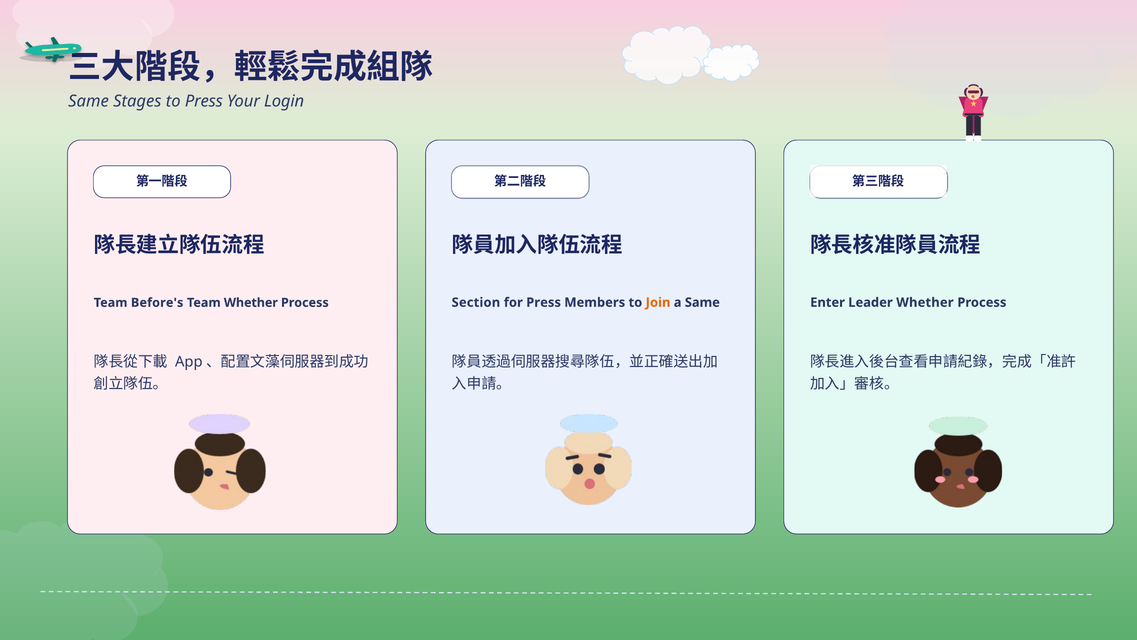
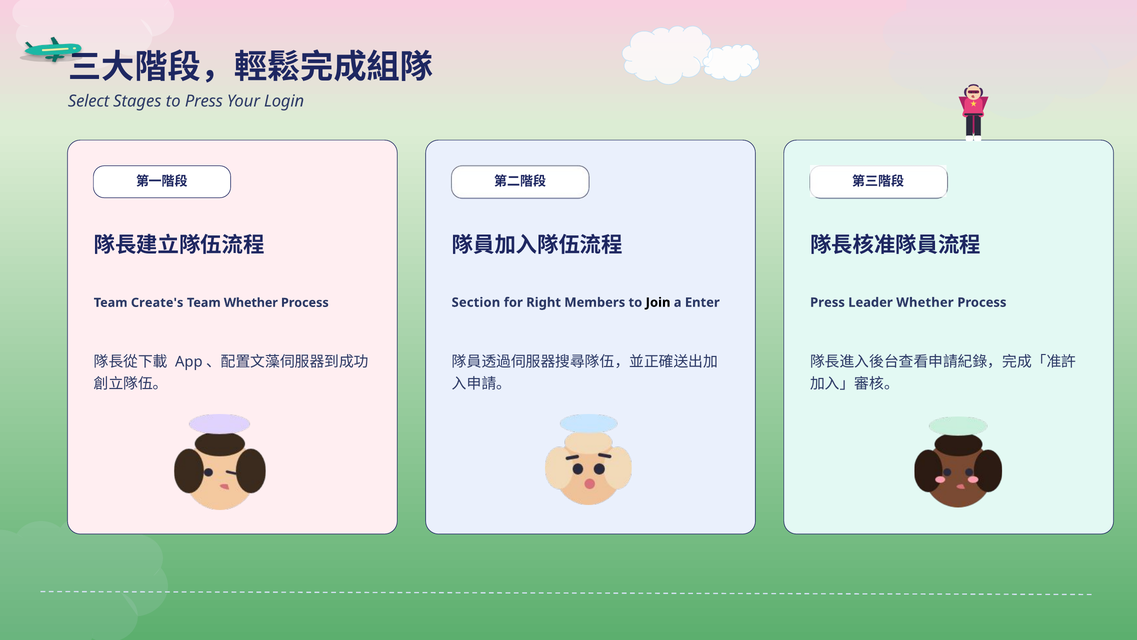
Same at (89, 101): Same -> Select
for Press: Press -> Right
Join colour: orange -> black
a Same: Same -> Enter
Enter at (828, 302): Enter -> Press
Before's: Before's -> Create's
